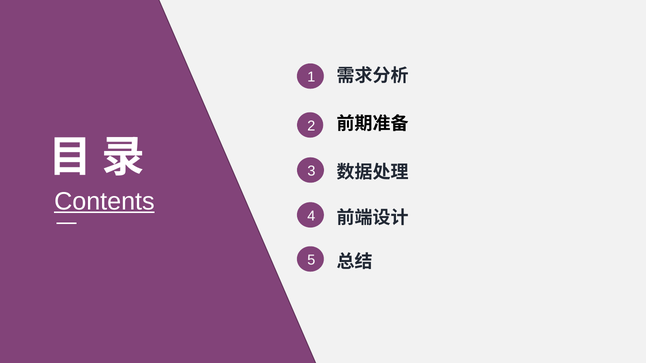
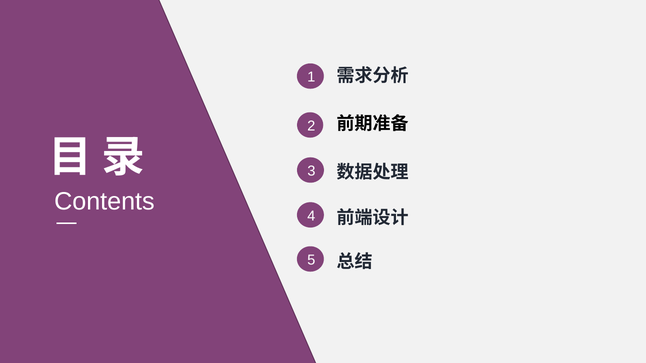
Contents underline: present -> none
